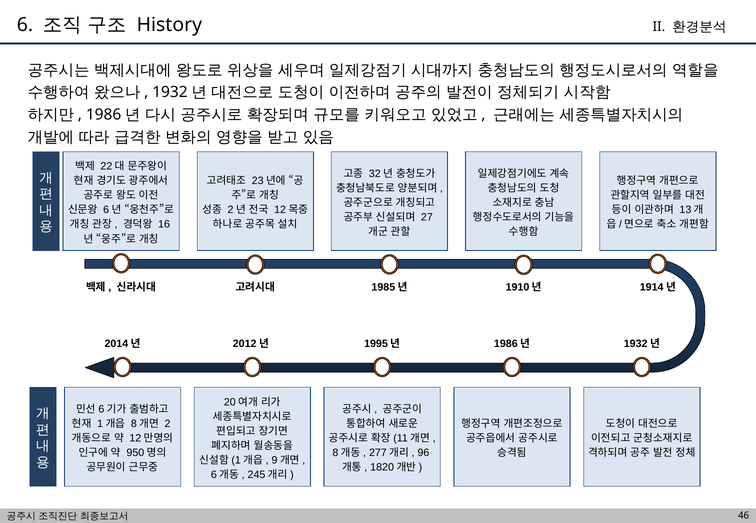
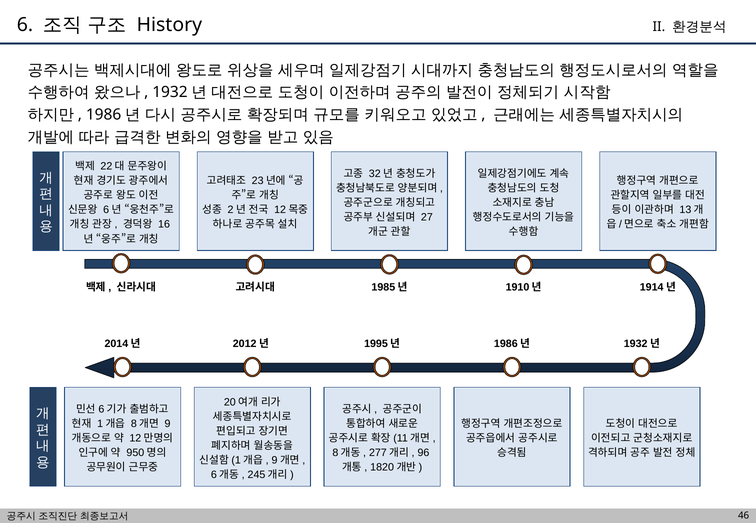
2: 2 -> 9
